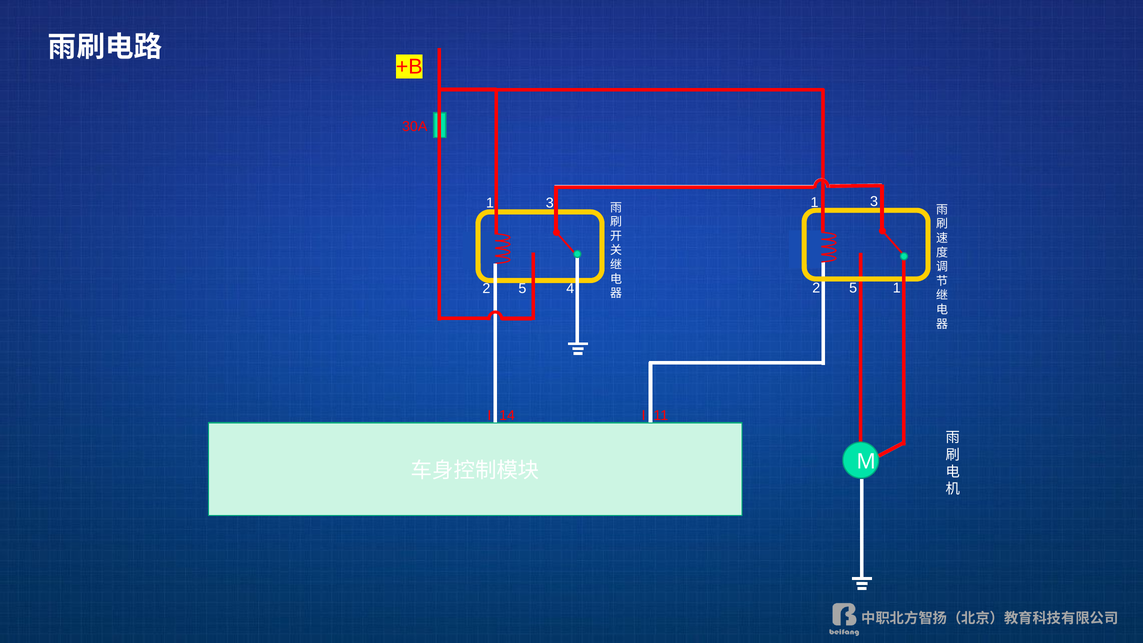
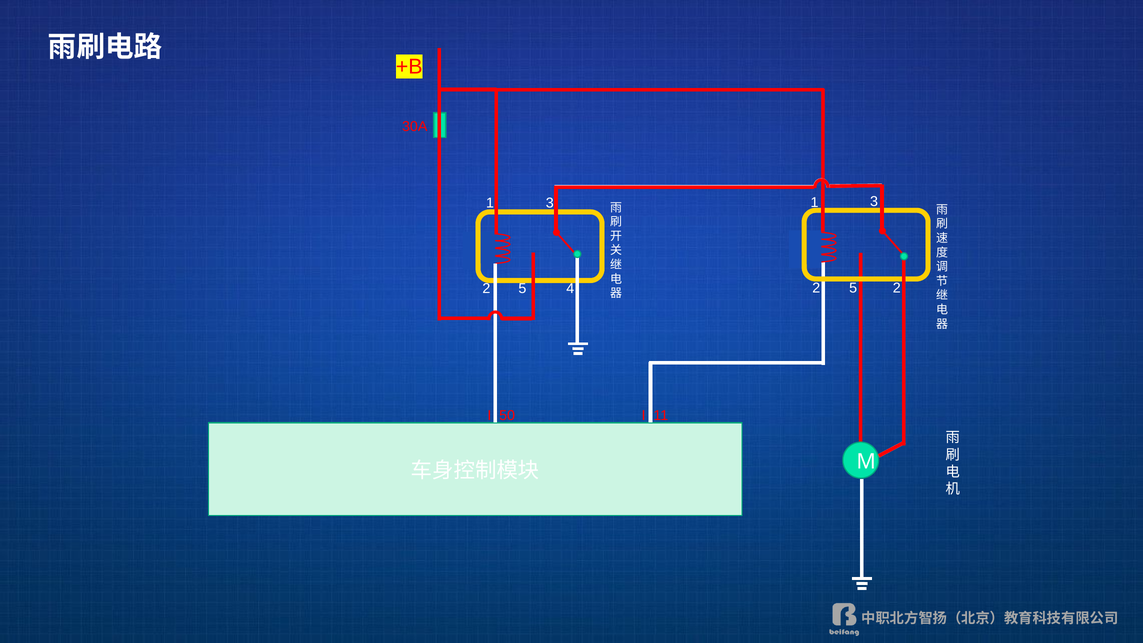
2 1: 1 -> 2
14: 14 -> 50
